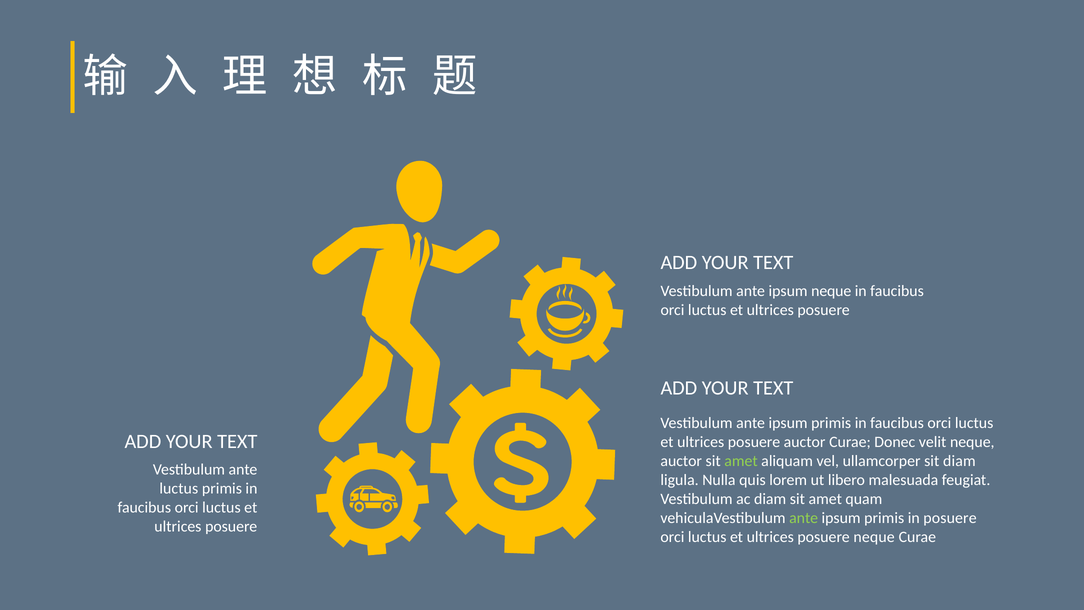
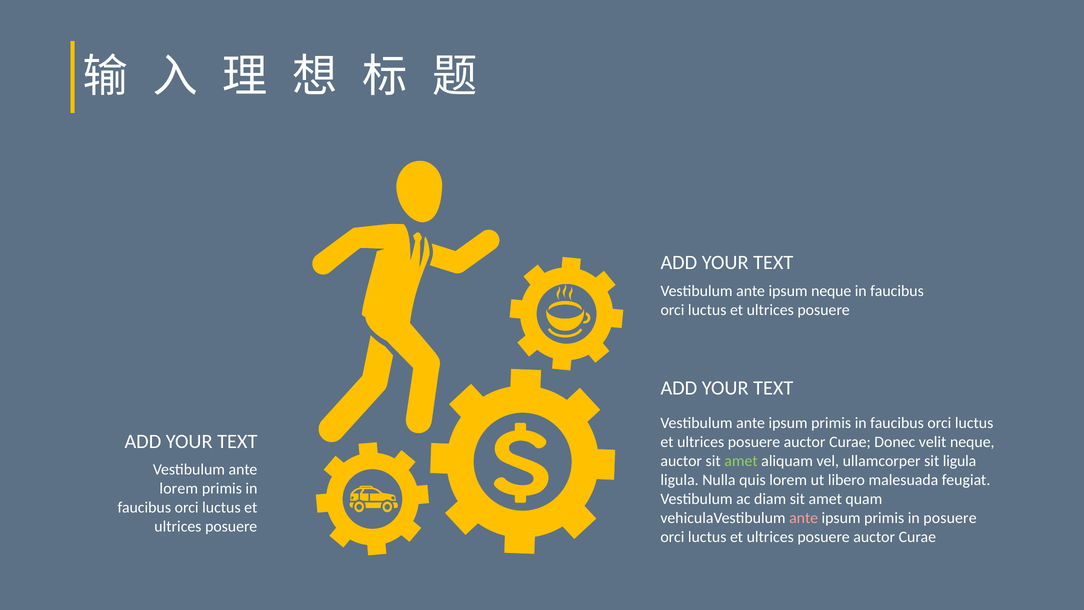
sit diam: diam -> ligula
luctus at (179, 488): luctus -> lorem
ante at (804, 518) colour: light green -> pink
neque at (874, 537): neque -> auctor
